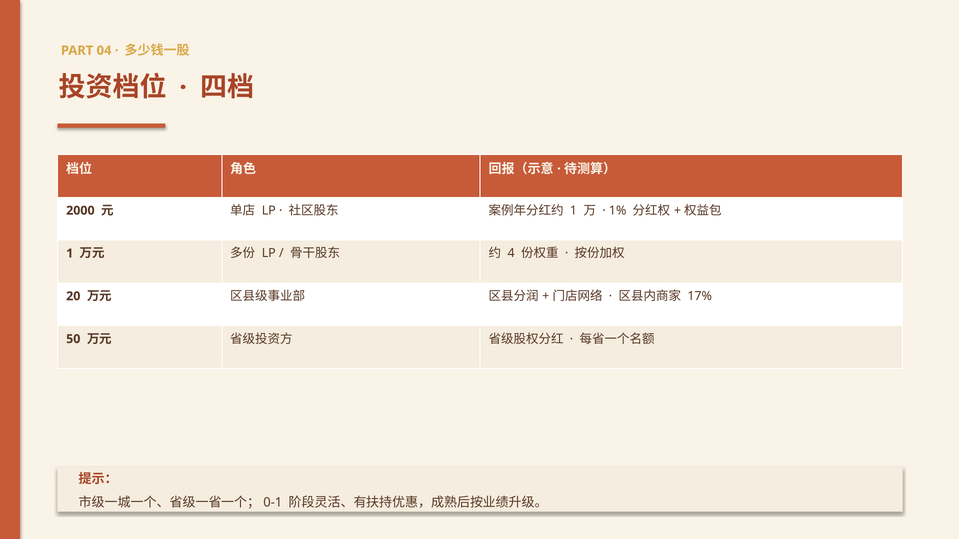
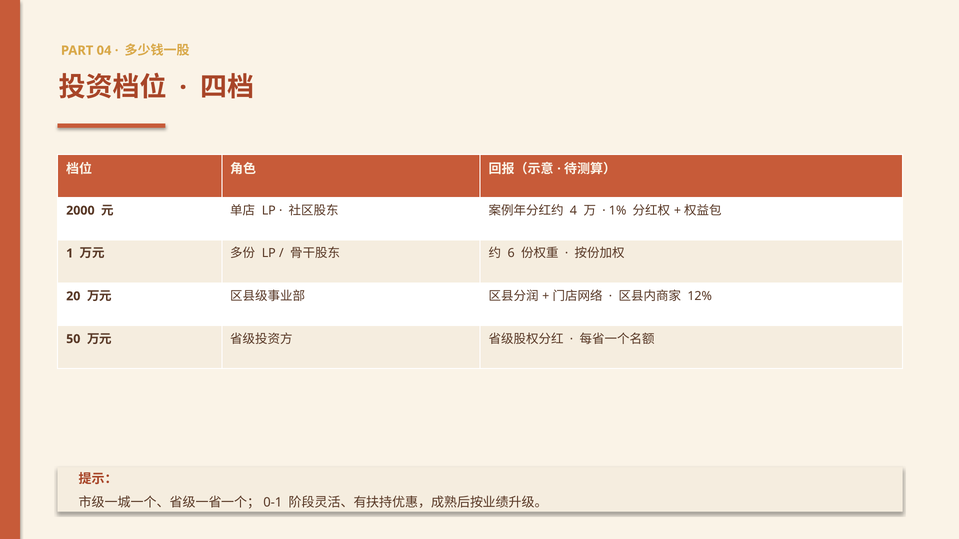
1 at (573, 211): 1 -> 4
4: 4 -> 6
17%: 17% -> 12%
